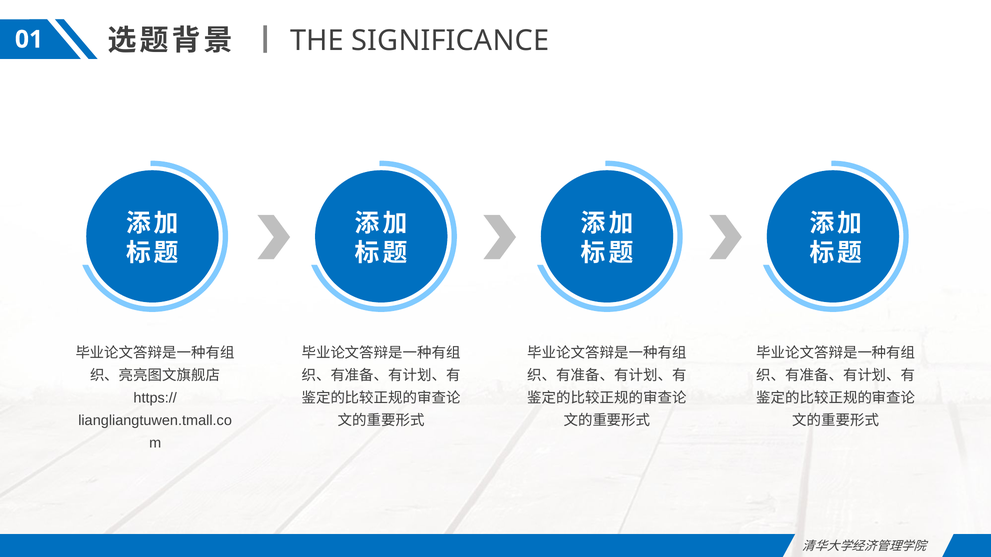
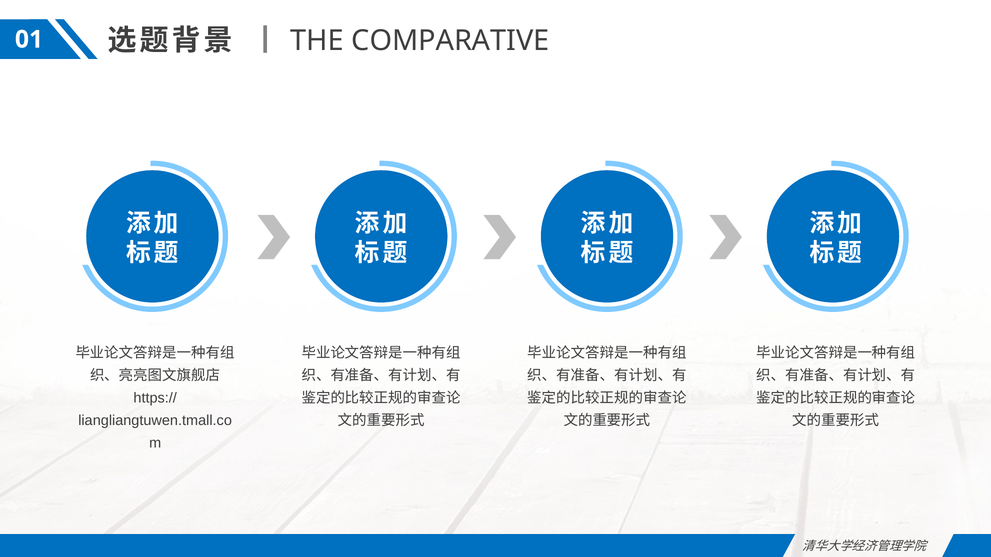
SIGNIFICANCE: SIGNIFICANCE -> COMPARATIVE
